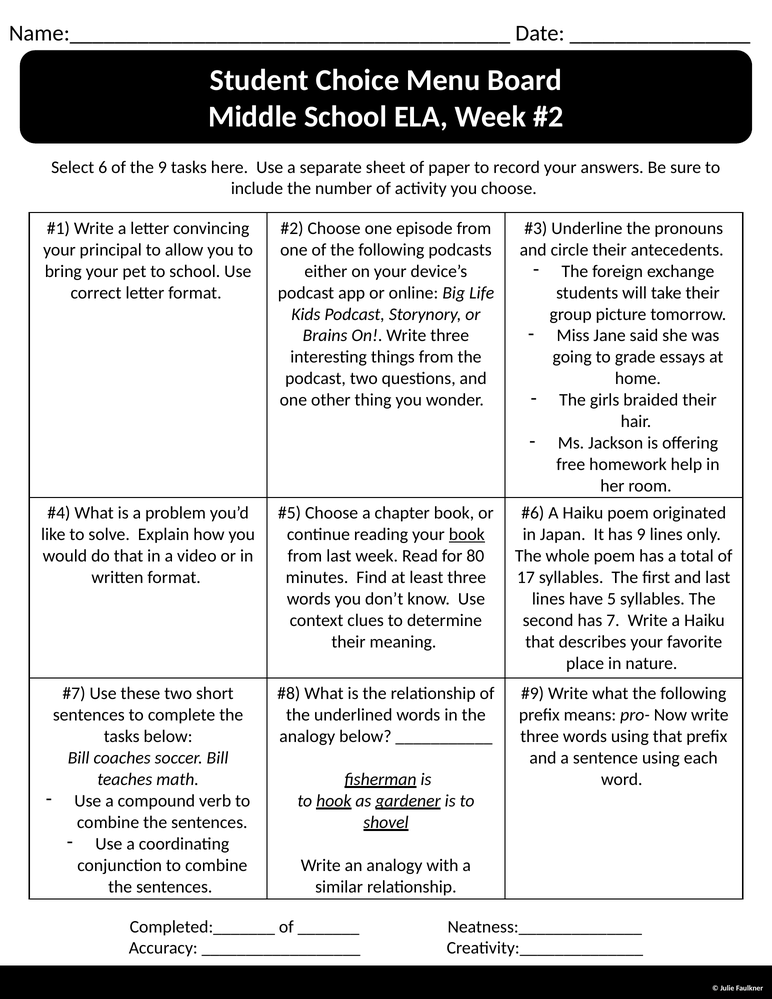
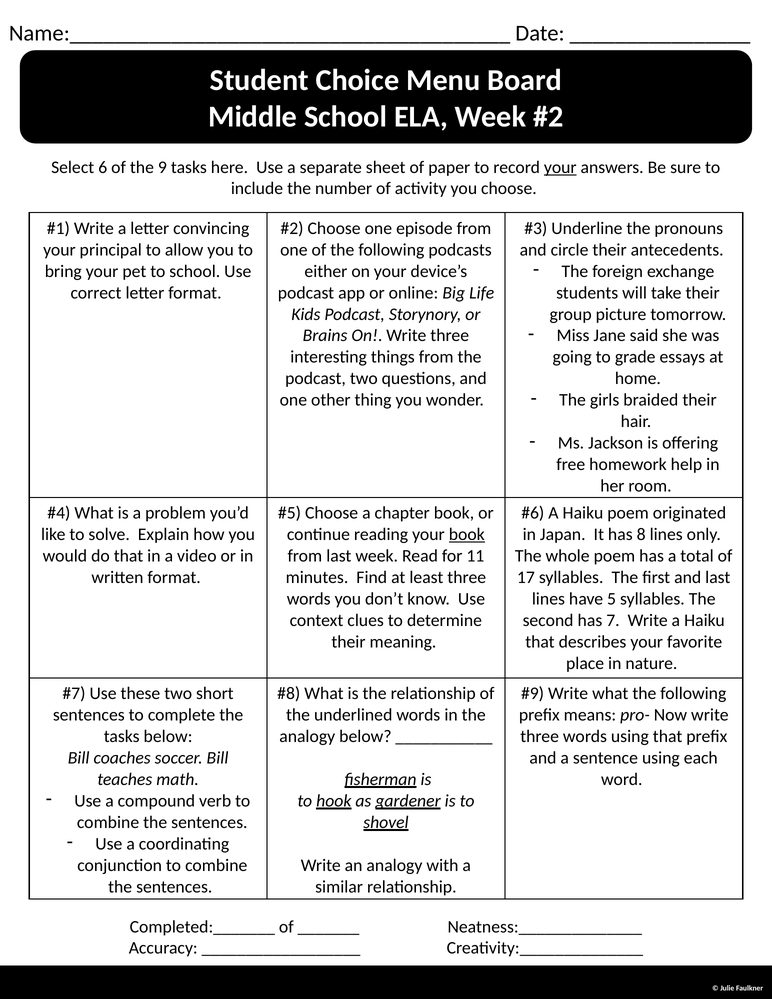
your at (560, 167) underline: none -> present
has 9: 9 -> 8
80: 80 -> 11
